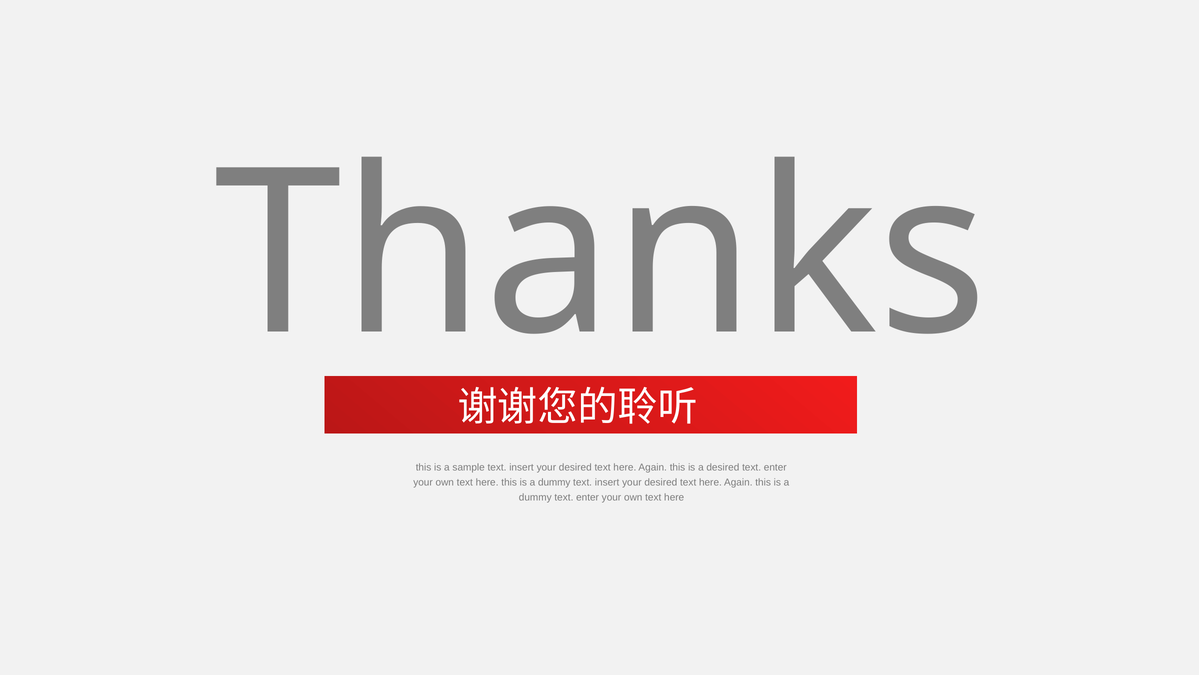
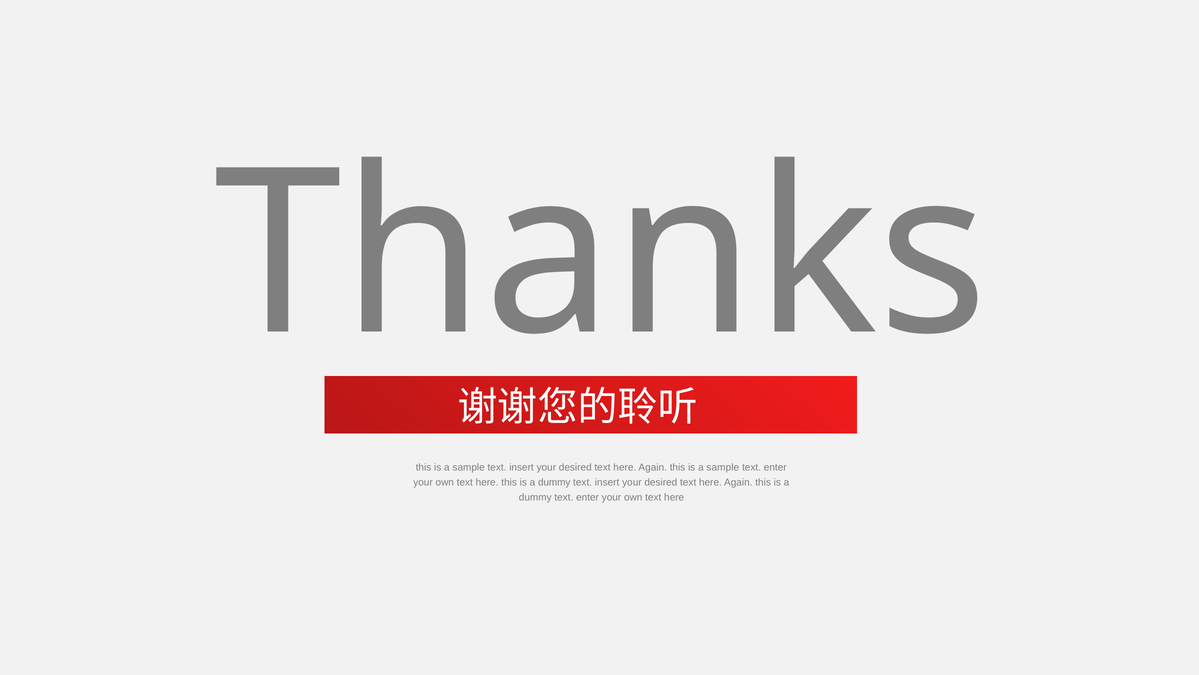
desired at (723, 467): desired -> sample
